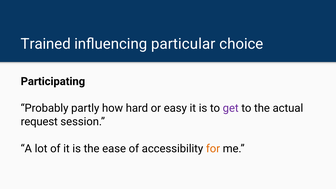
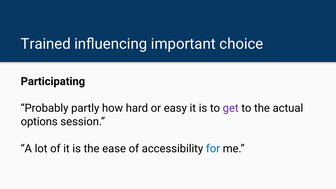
particular: particular -> important
request: request -> options
for colour: orange -> blue
